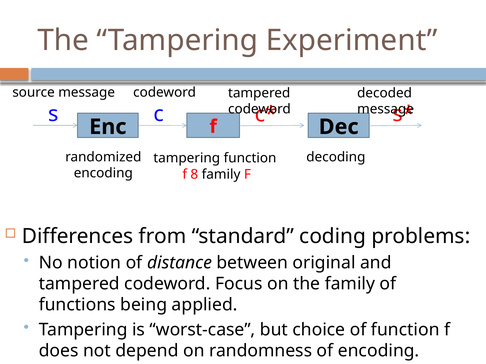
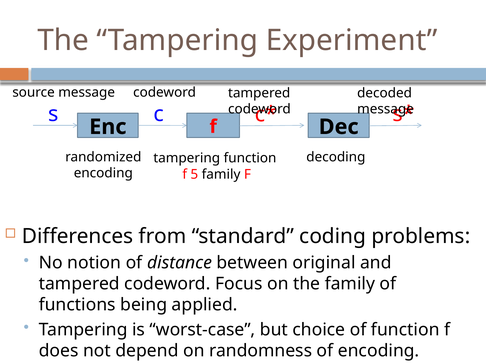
8: 8 -> 5
